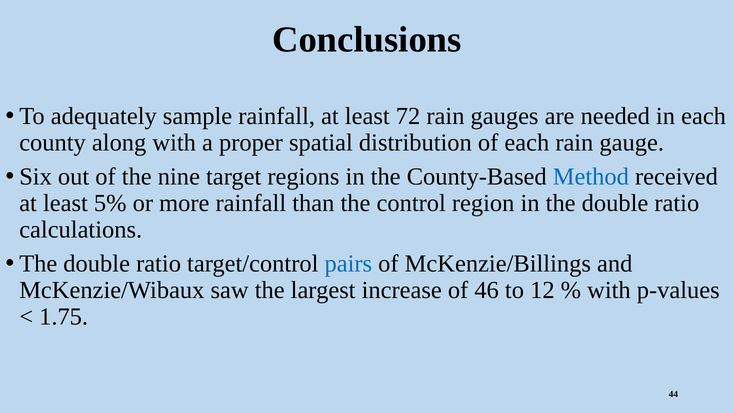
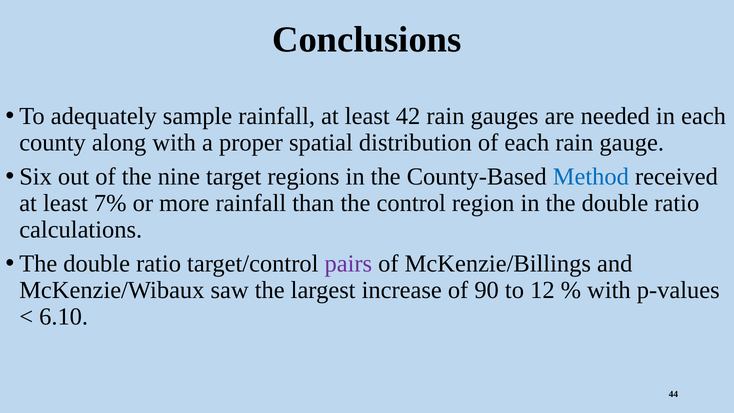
72: 72 -> 42
5%: 5% -> 7%
pairs colour: blue -> purple
46: 46 -> 90
1.75: 1.75 -> 6.10
